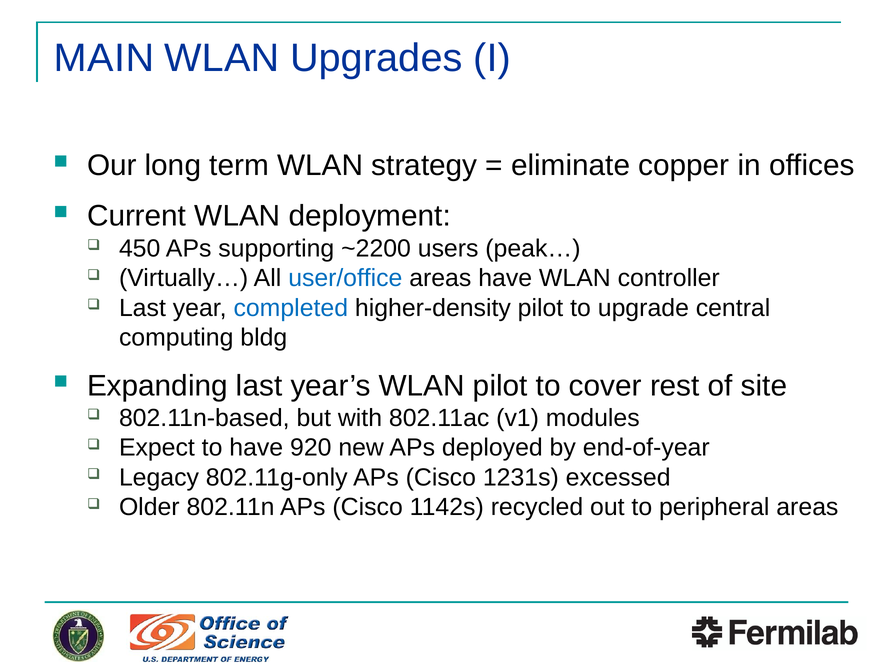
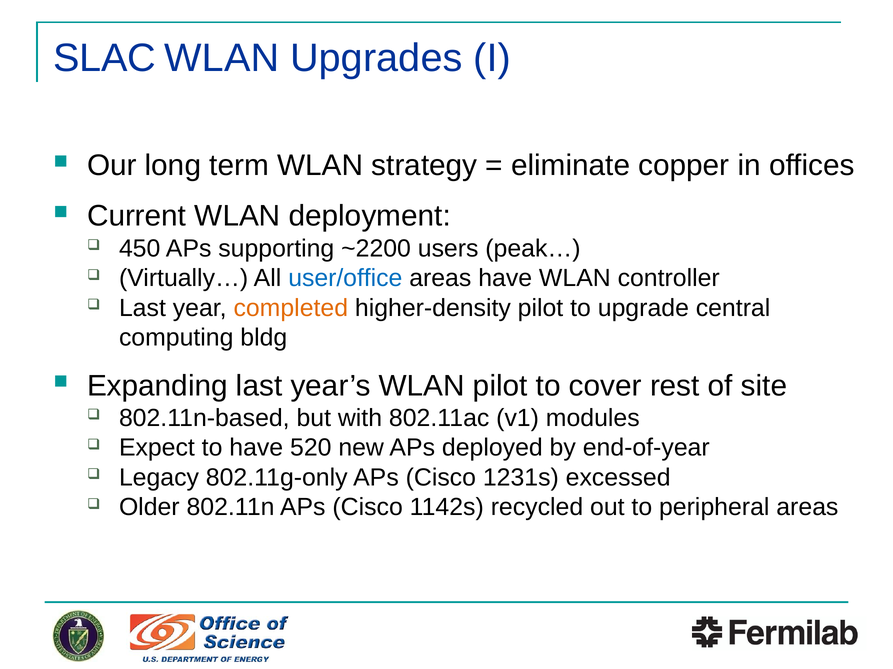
MAIN: MAIN -> SLAC
completed colour: blue -> orange
920: 920 -> 520
